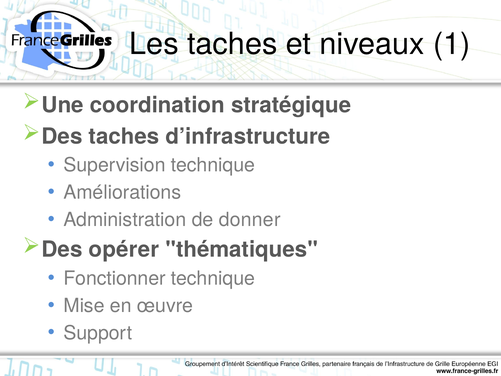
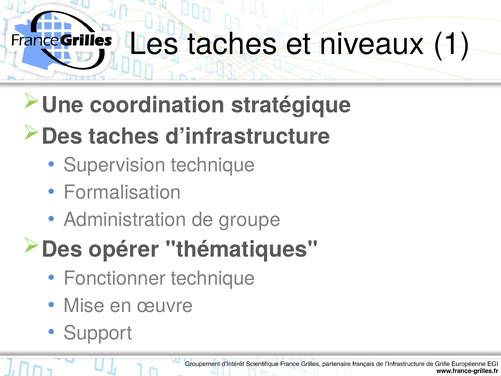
Améliorations: Améliorations -> Formalisation
donner: donner -> groupe
